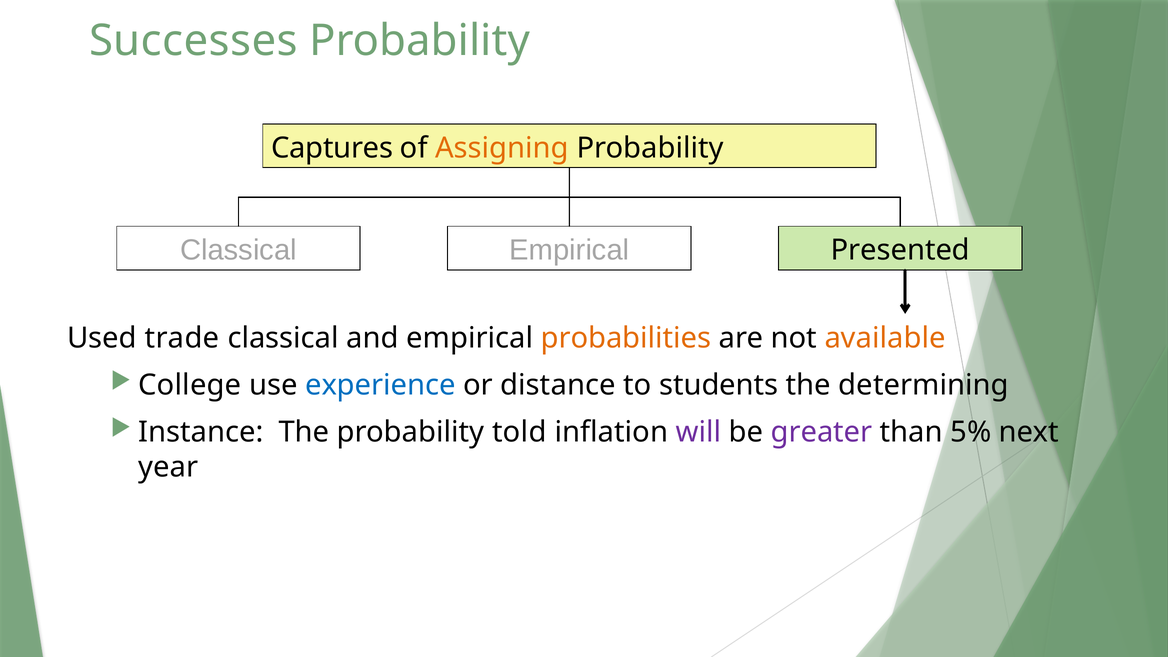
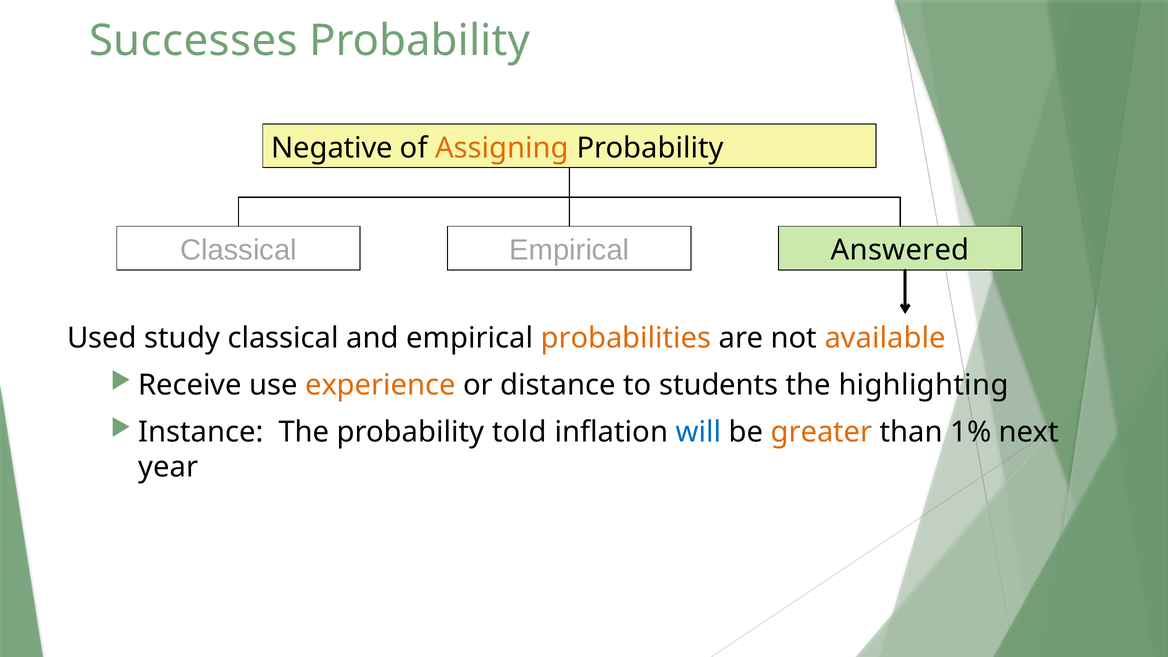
Captures: Captures -> Negative
Presented: Presented -> Answered
trade: trade -> study
College: College -> Receive
experience colour: blue -> orange
determining: determining -> highlighting
will colour: purple -> blue
greater colour: purple -> orange
5%: 5% -> 1%
